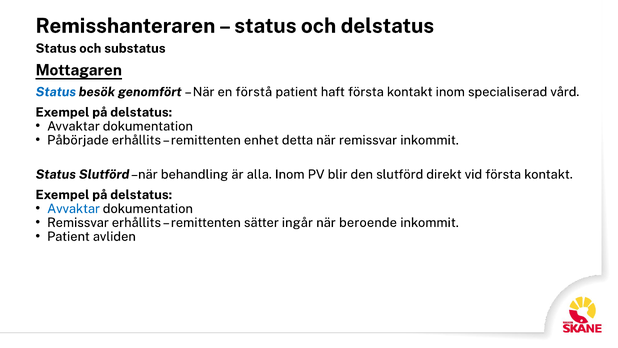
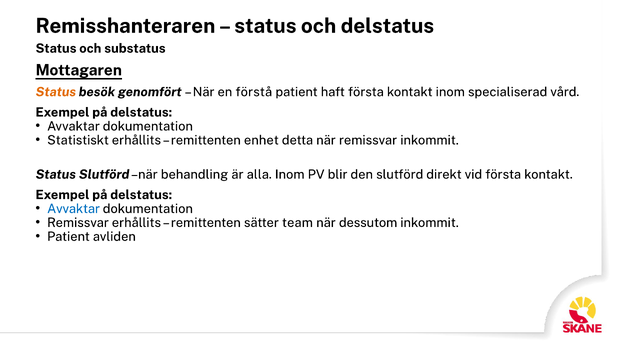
Status at (56, 92) colour: blue -> orange
Påbörjade: Påbörjade -> Statistiskt
ingår: ingår -> team
beroende: beroende -> dessutom
